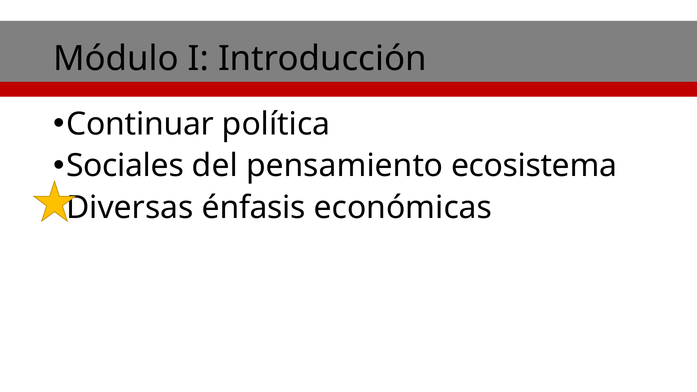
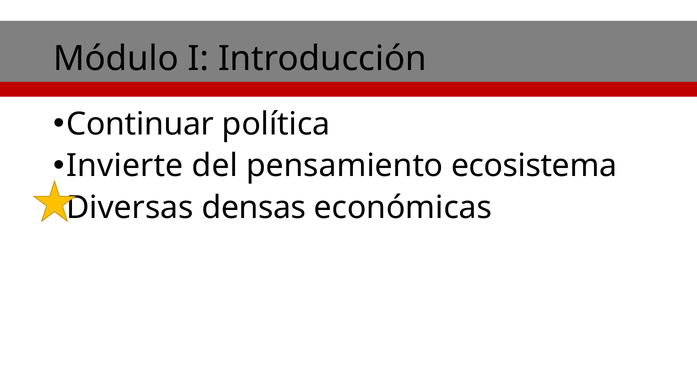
Sociales: Sociales -> Invierte
énfasis: énfasis -> densas
